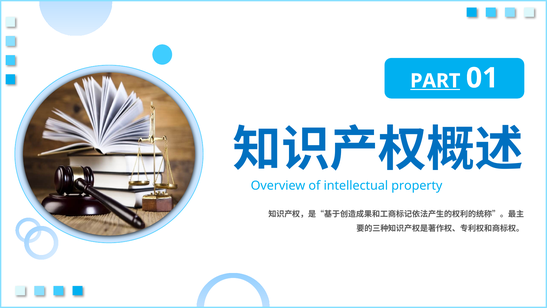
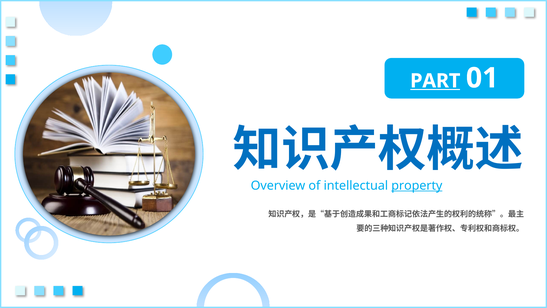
property underline: none -> present
